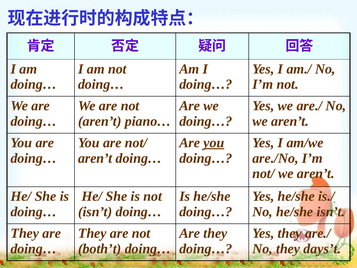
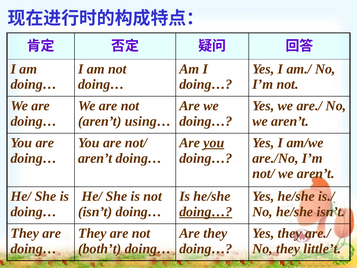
piano…: piano… -> using…
doing… at (206, 212) underline: none -> present
days’t: days’t -> little’t
